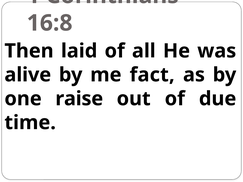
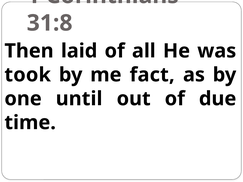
16:8: 16:8 -> 31:8
alive: alive -> took
raise: raise -> until
